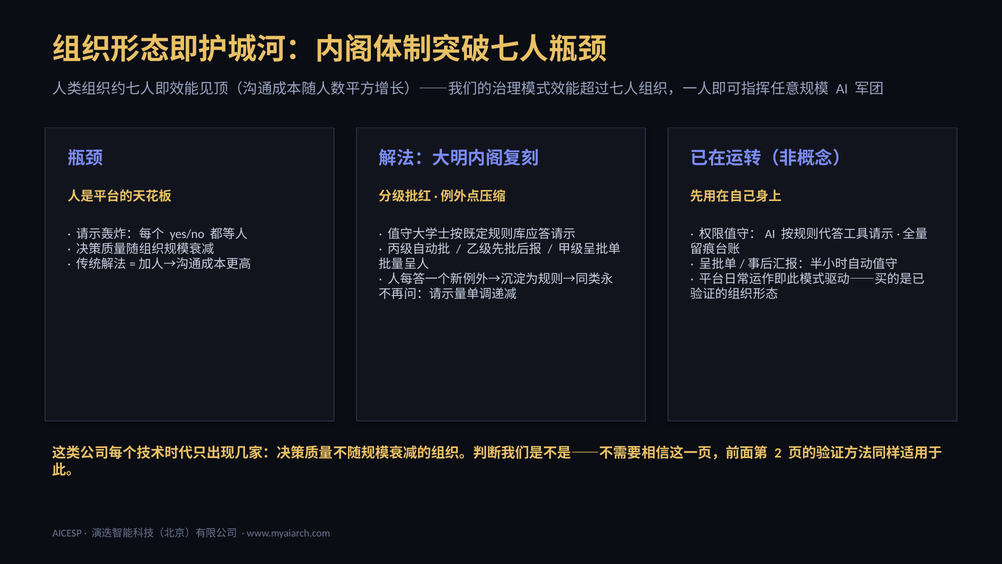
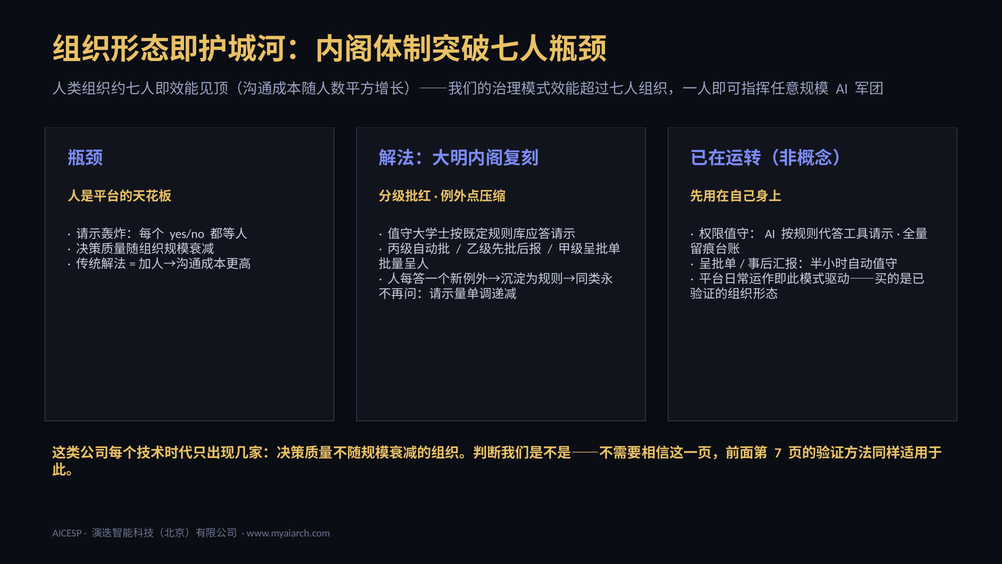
2: 2 -> 7
